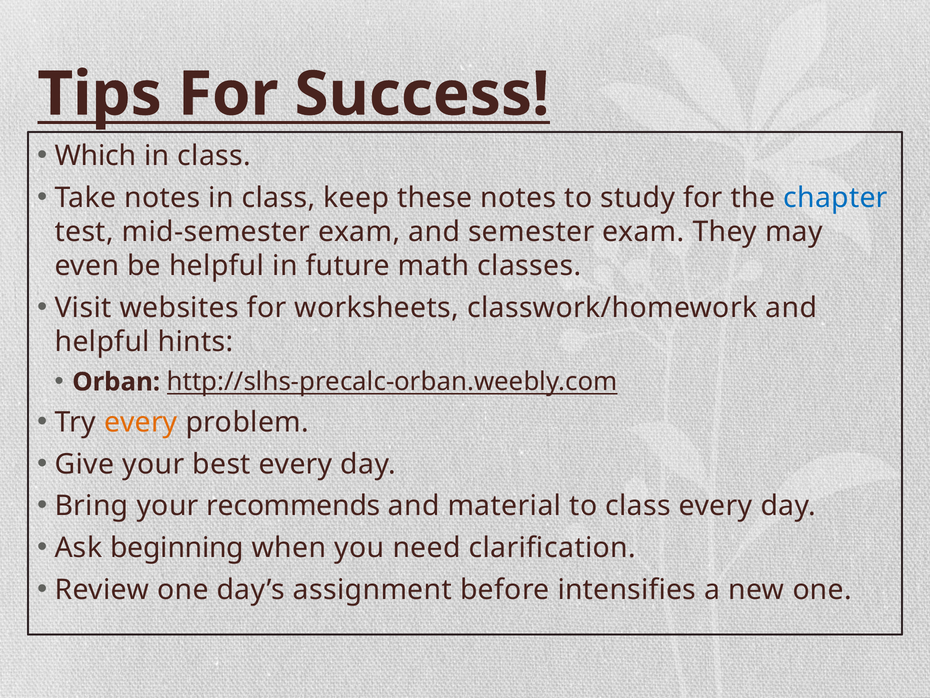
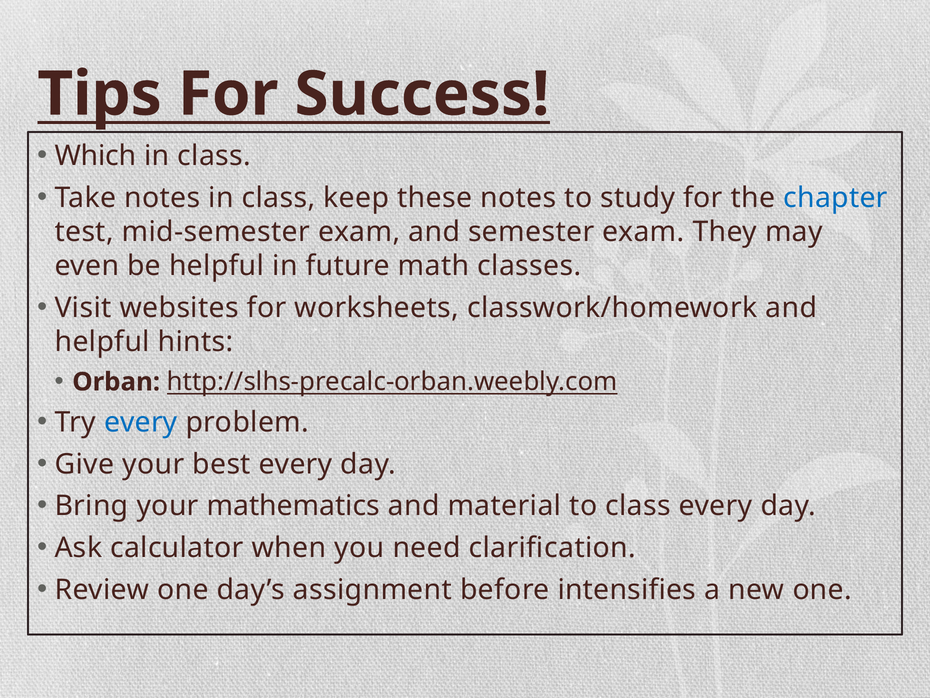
every at (141, 422) colour: orange -> blue
recommends: recommends -> mathematics
beginning: beginning -> calculator
